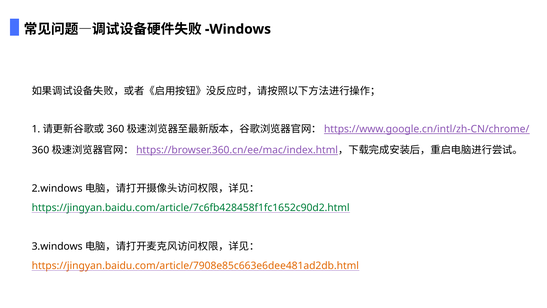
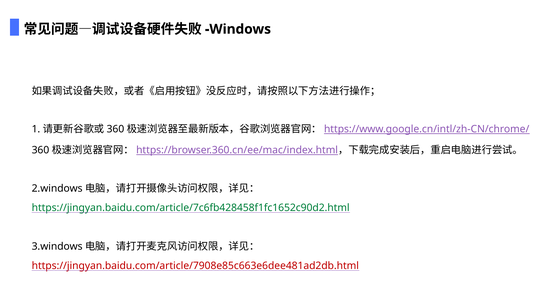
https://jingyan.baidu.com/article/7908e85c663e6dee481ad2db.html colour: orange -> red
